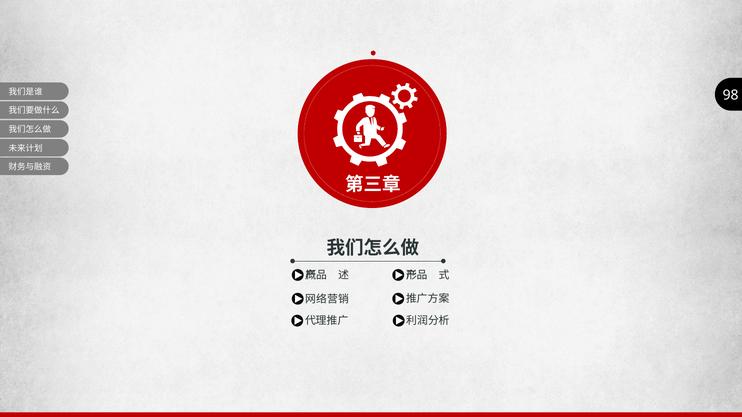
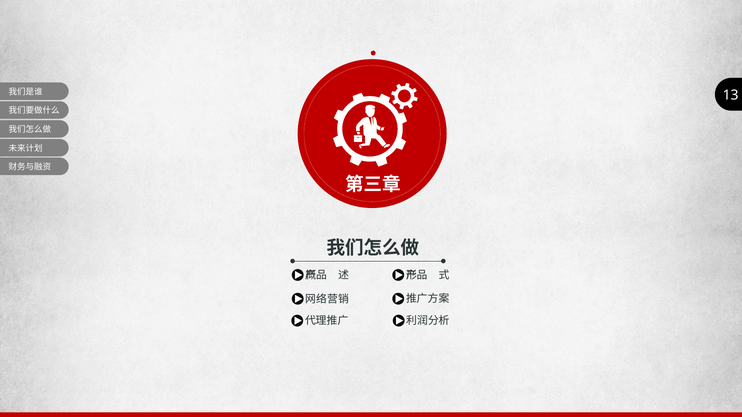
98: 98 -> 13
